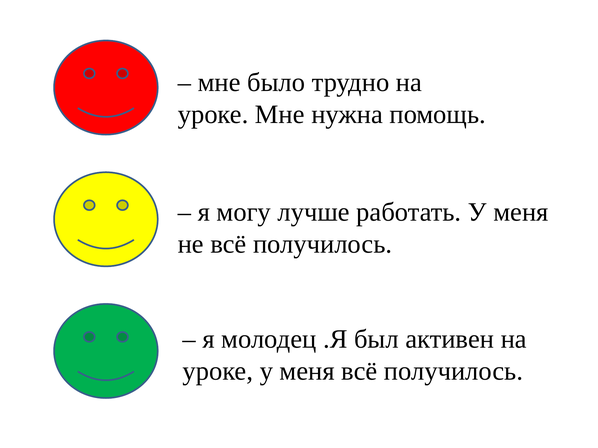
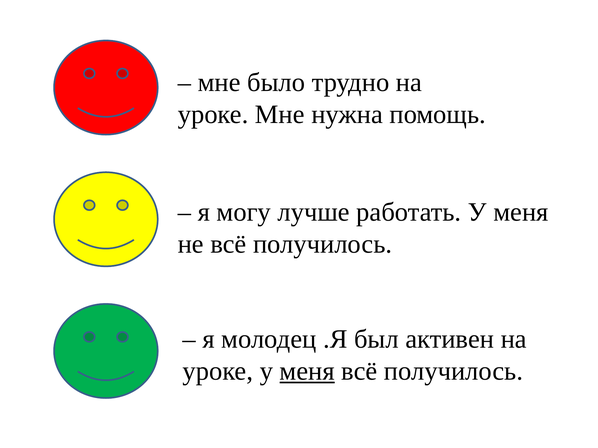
меня at (307, 371) underline: none -> present
